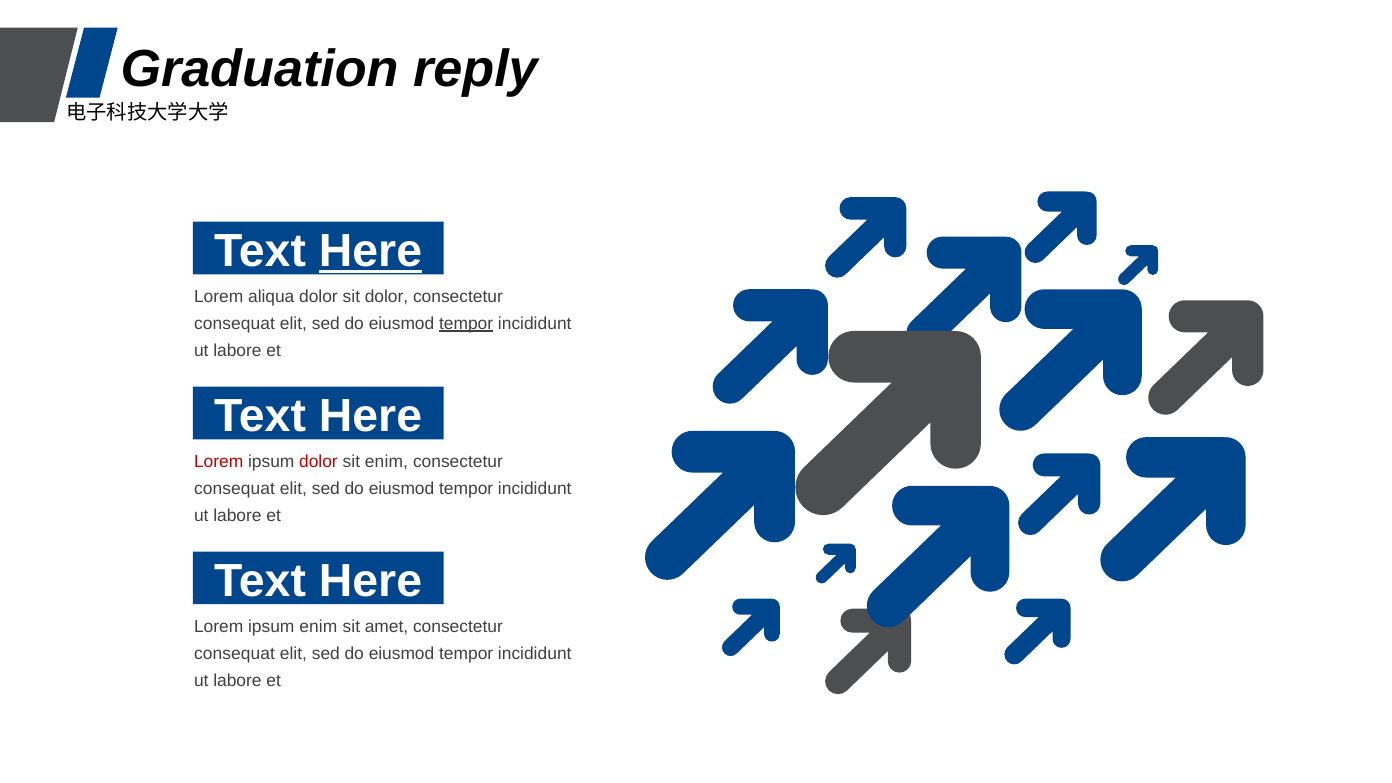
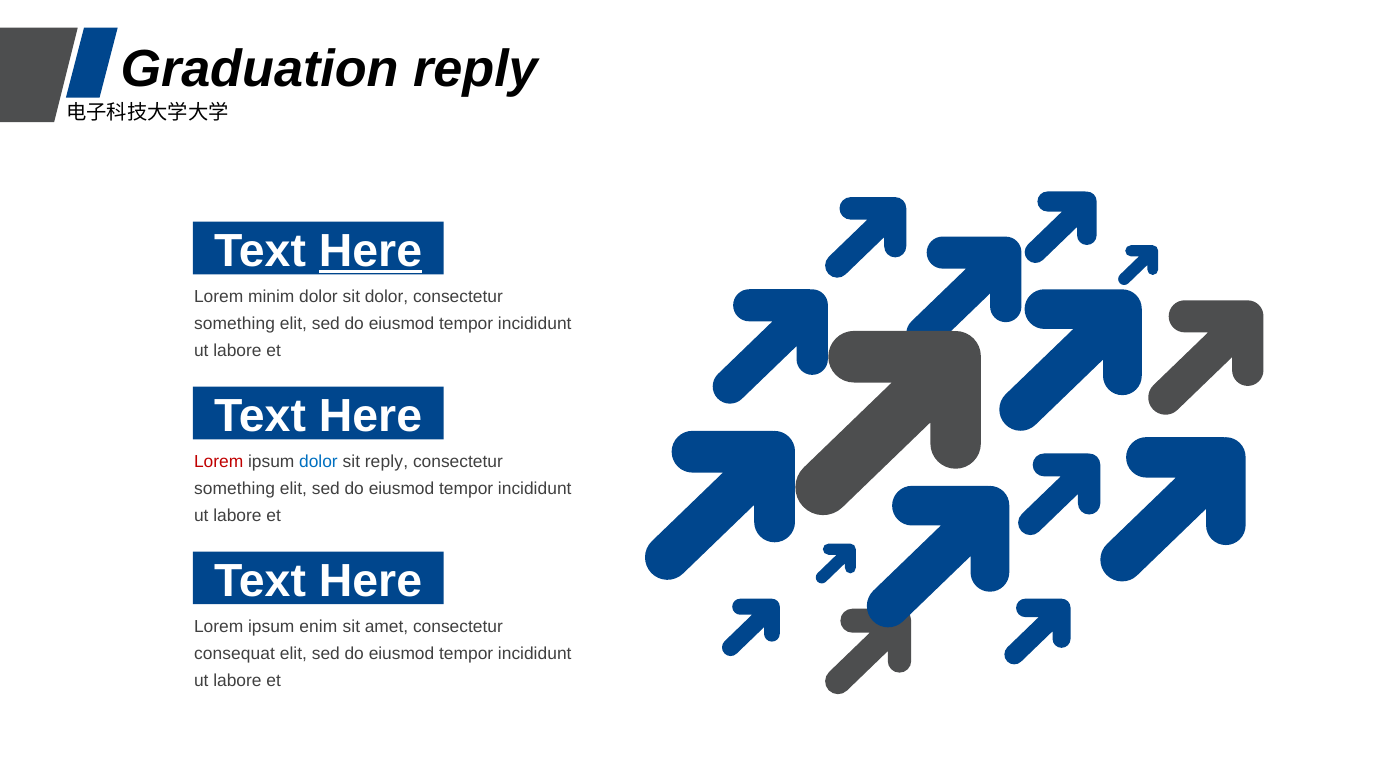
aliqua: aliqua -> minim
consequat at (235, 324): consequat -> something
tempor at (466, 324) underline: present -> none
dolor at (318, 461) colour: red -> blue
sit enim: enim -> reply
consequat at (235, 488): consequat -> something
